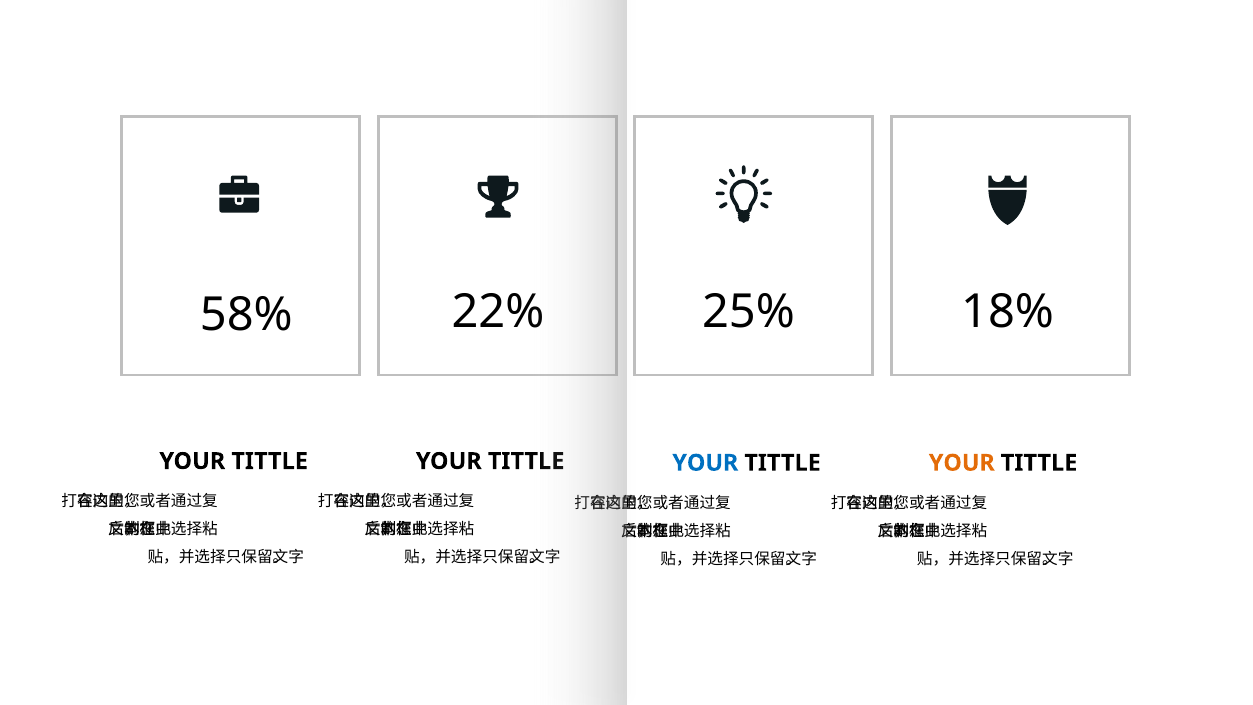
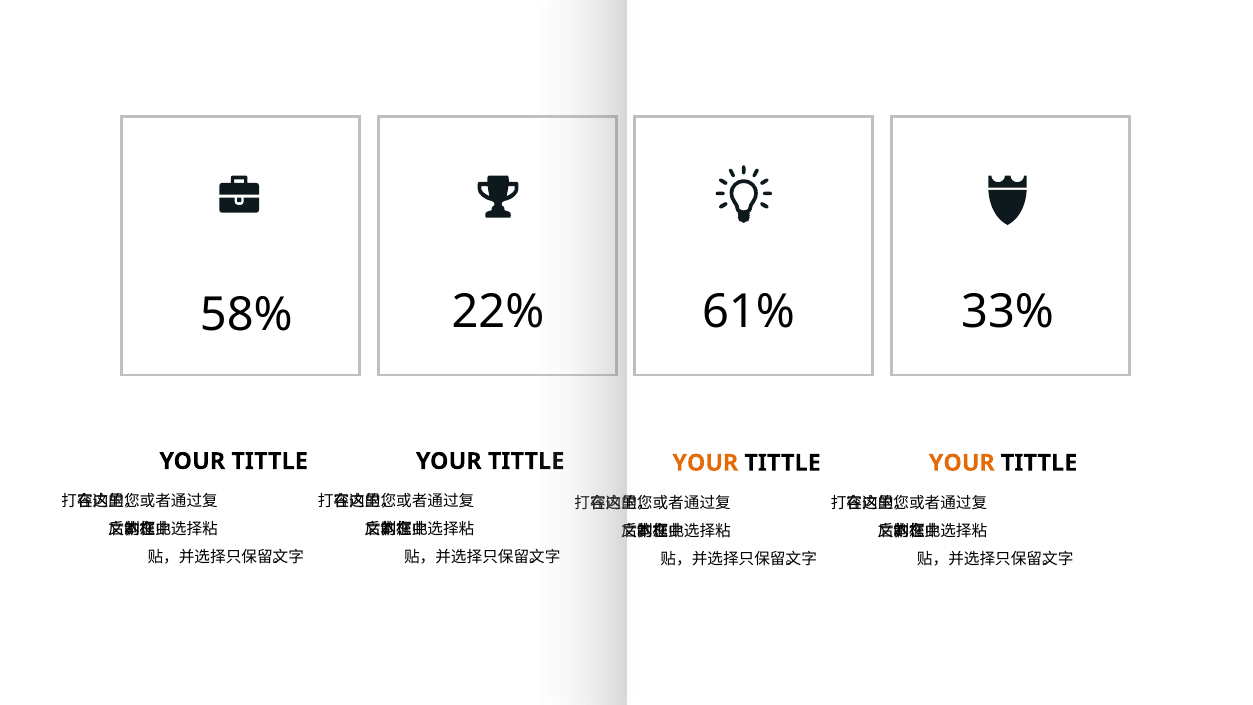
25%: 25% -> 61%
18%: 18% -> 33%
YOUR at (705, 463) colour: blue -> orange
